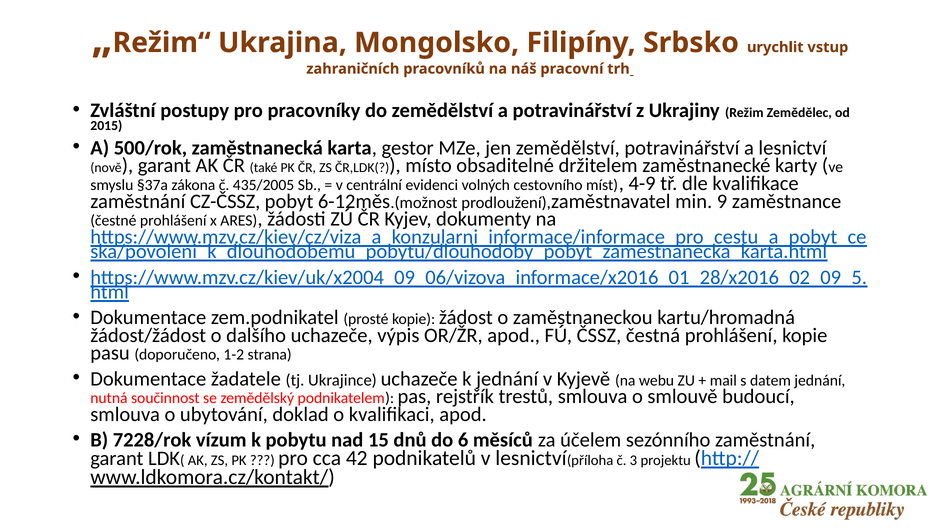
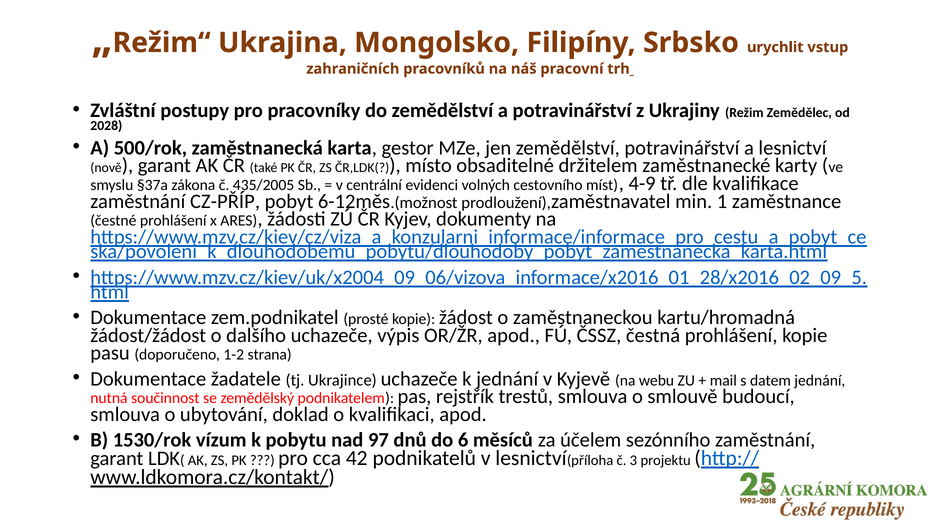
2015: 2015 -> 2028
CZ-ČSSZ: CZ-ČSSZ -> CZ-PŘÍP
9: 9 -> 1
7228/rok: 7228/rok -> 1530/rok
15: 15 -> 97
